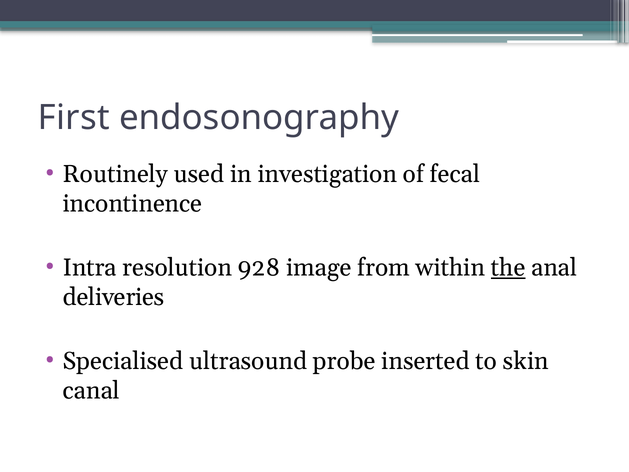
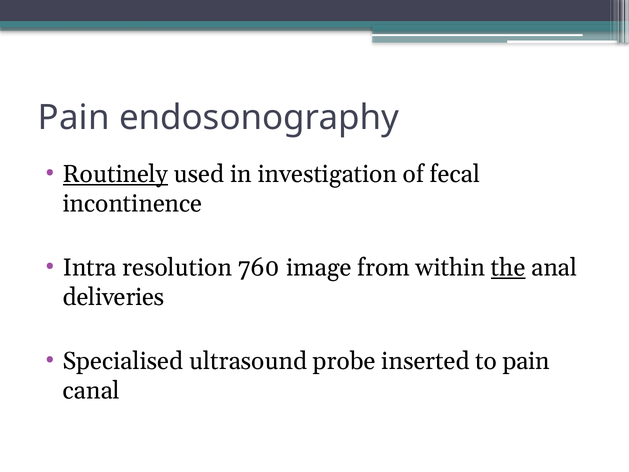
First at (74, 118): First -> Pain
Routinely underline: none -> present
928: 928 -> 760
to skin: skin -> pain
